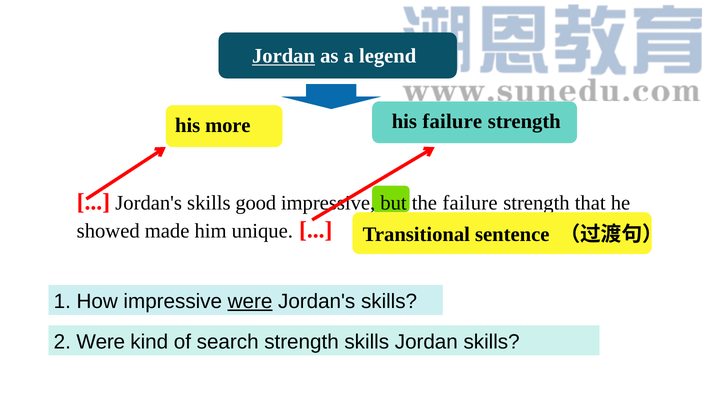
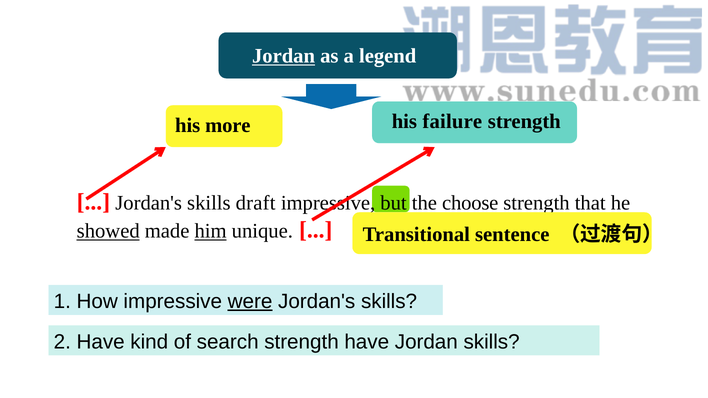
good: good -> draft
failure at (470, 203): failure -> choose
showed underline: none -> present
him underline: none -> present
2 Were: Were -> Have
strength skills: skills -> have
